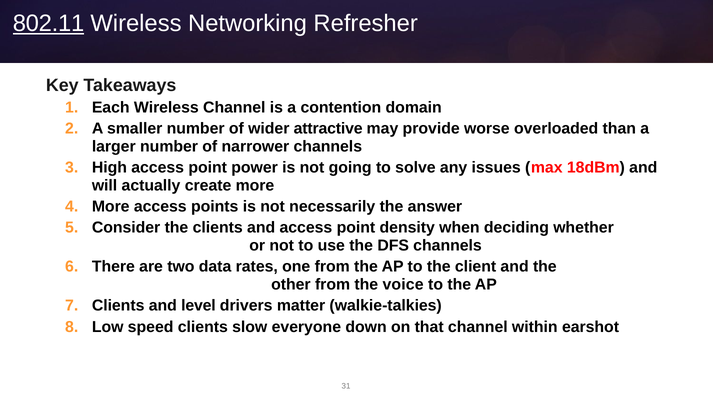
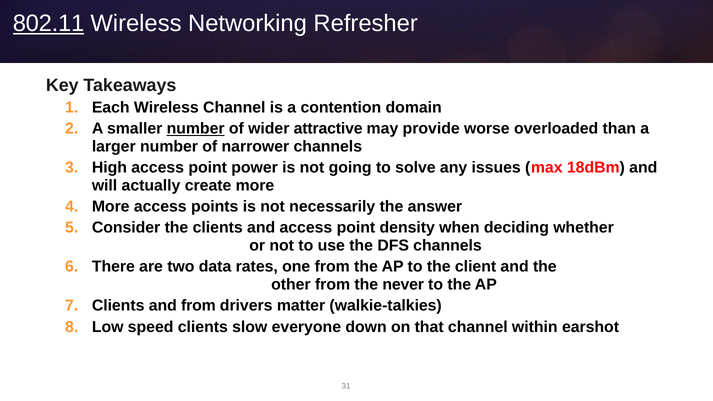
number at (196, 129) underline: none -> present
voice: voice -> never
and level: level -> from
